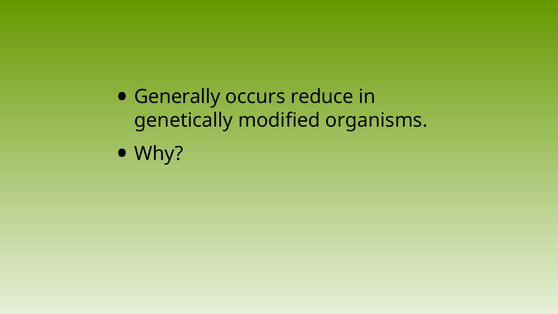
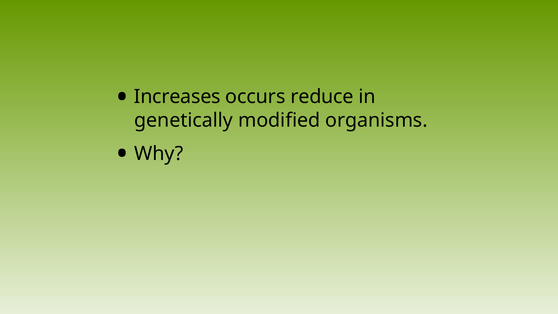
Generally: Generally -> Increases
